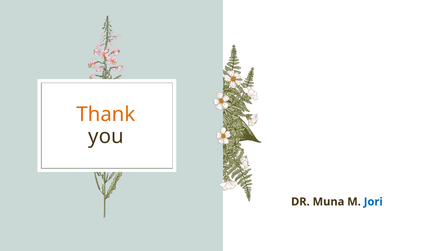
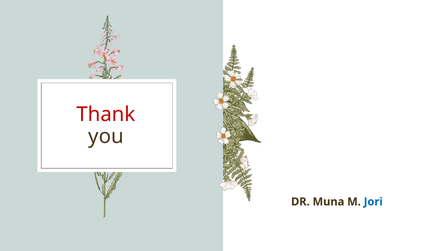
Thank colour: orange -> red
